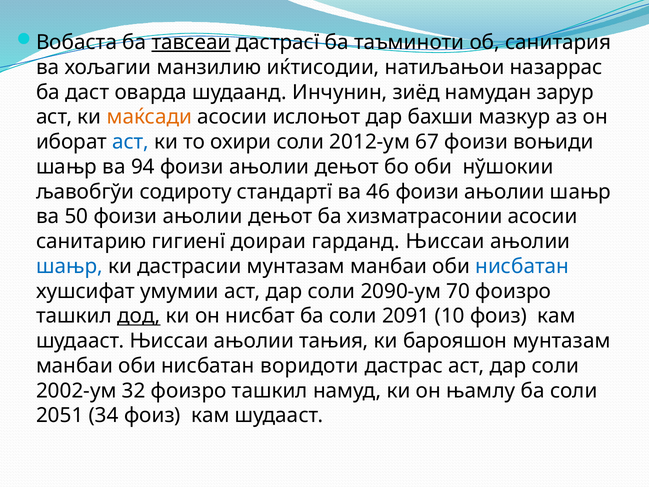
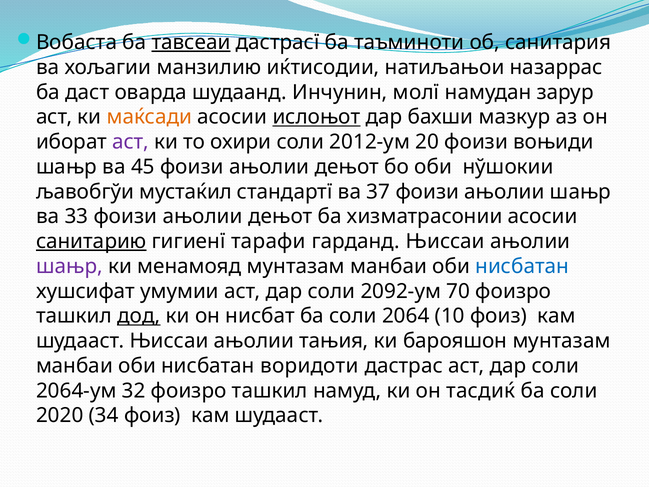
зиёд: зиёд -> молї
ислоњот underline: none -> present
аст at (131, 142) colour: blue -> purple
67: 67 -> 20
94: 94 -> 45
содироту: содироту -> мустаќил
46: 46 -> 37
50: 50 -> 33
санитарию underline: none -> present
доираи: доираи -> тарафи
шањр at (69, 266) colour: blue -> purple
дастрасии: дастрасии -> менамояд
2090-ум: 2090-ум -> 2092-ум
2091: 2091 -> 2064
2002-ум: 2002-ум -> 2064-ум
њамлу: њамлу -> тасдиќ
2051: 2051 -> 2020
